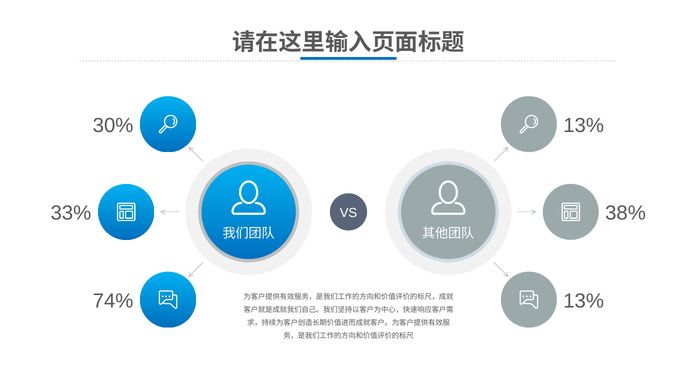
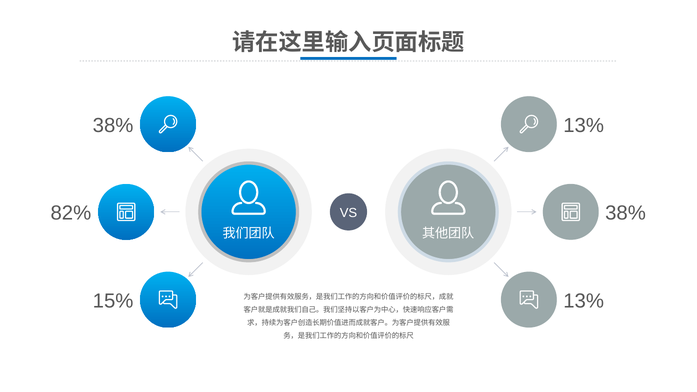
30% at (113, 125): 30% -> 38%
33%: 33% -> 82%
74%: 74% -> 15%
